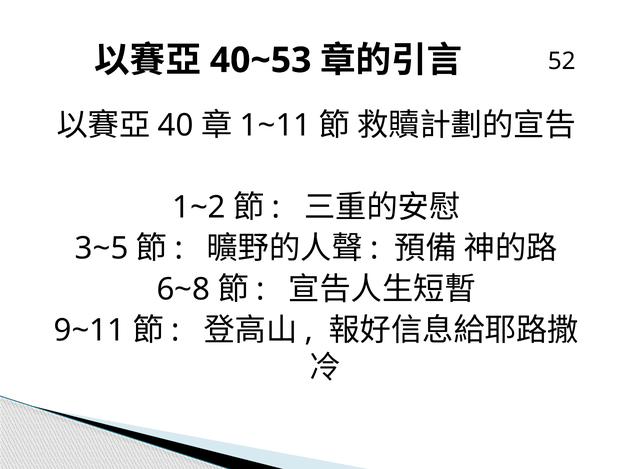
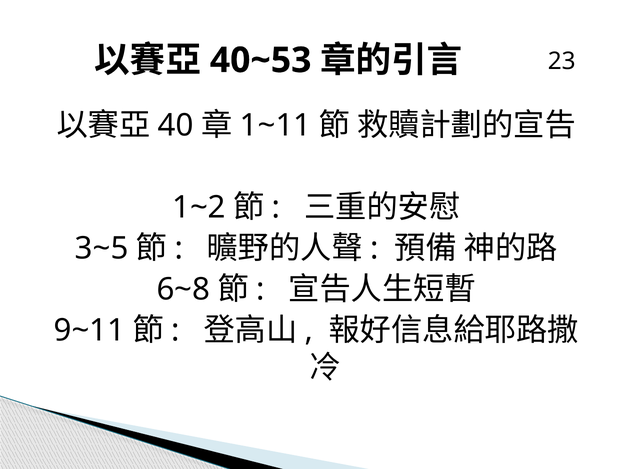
52: 52 -> 23
